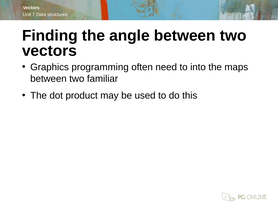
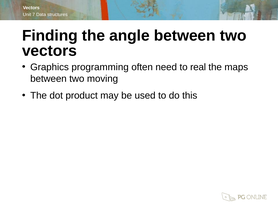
into: into -> real
familiar: familiar -> moving
